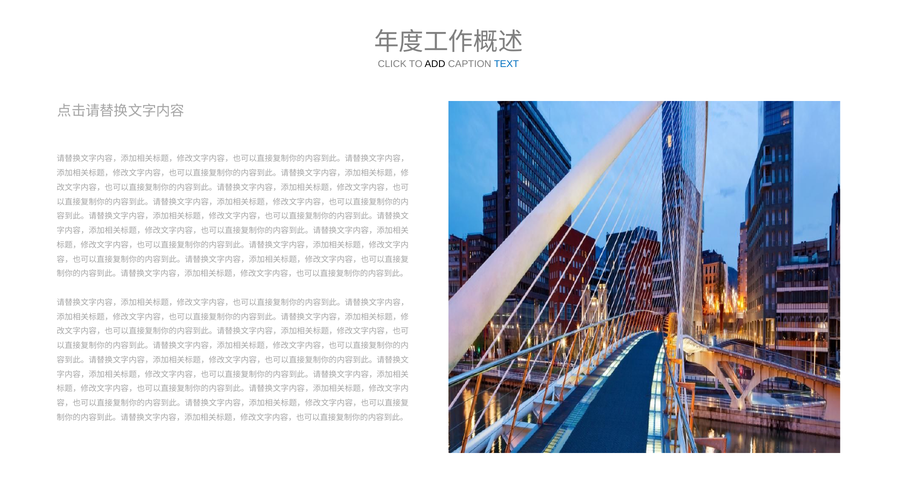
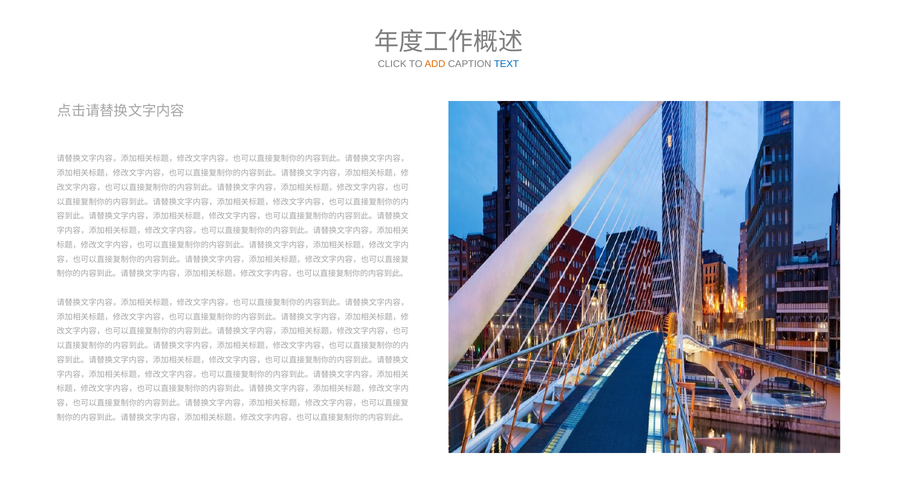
ADD colour: black -> orange
